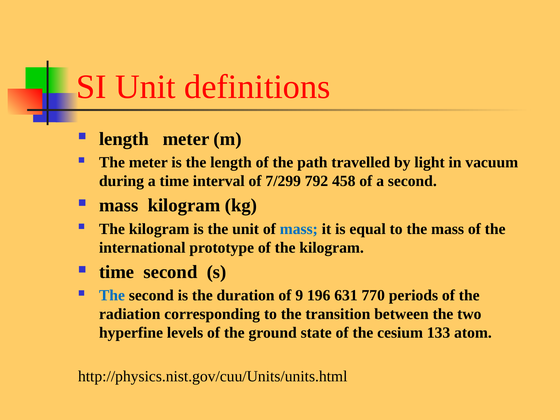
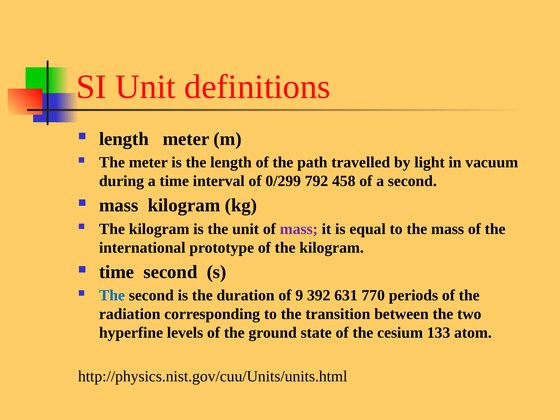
7/299: 7/299 -> 0/299
mass at (299, 229) colour: blue -> purple
196: 196 -> 392
